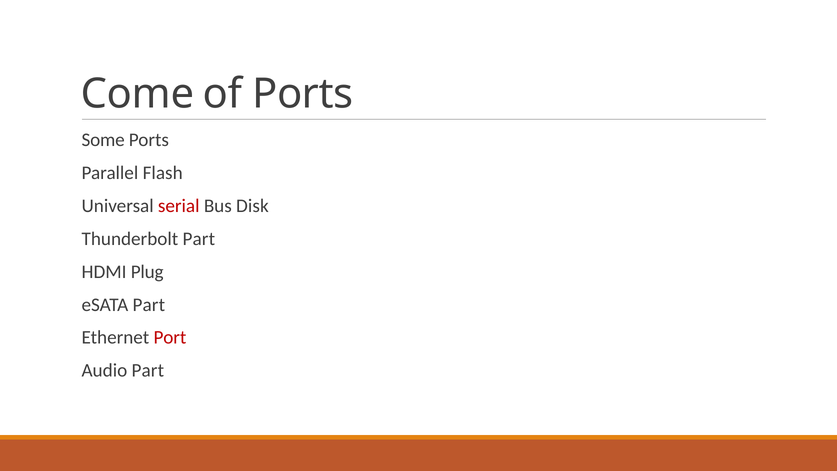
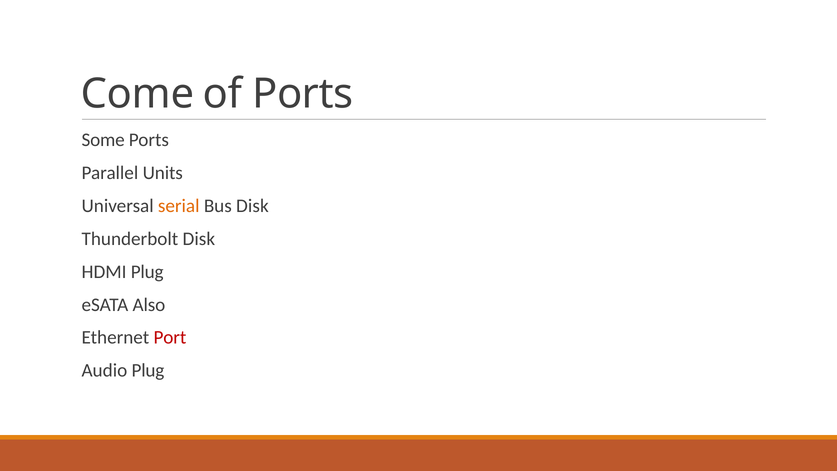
Flash: Flash -> Units
serial colour: red -> orange
Thunderbolt Part: Part -> Disk
eSATA Part: Part -> Also
Audio Part: Part -> Plug
